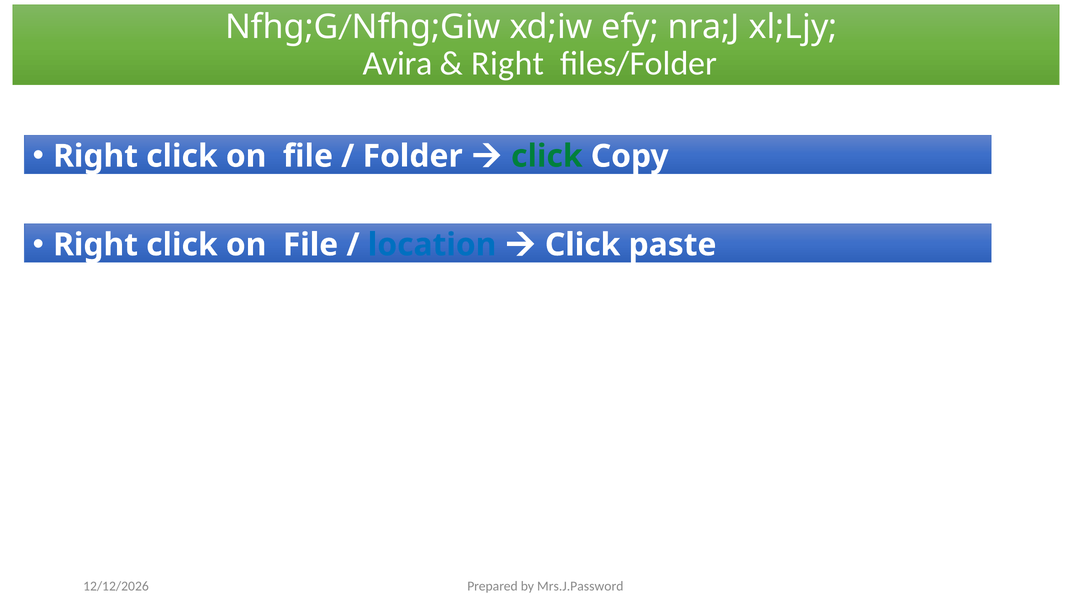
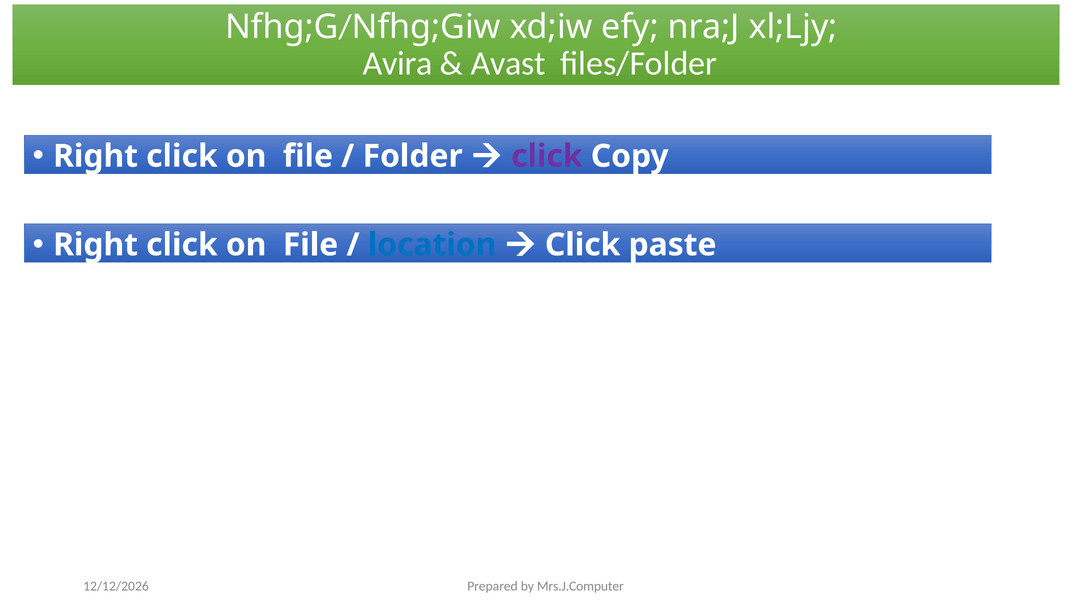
Right at (508, 64): Right -> Avast
click at (547, 156) colour: green -> purple
Mrs.J.Password: Mrs.J.Password -> Mrs.J.Computer
